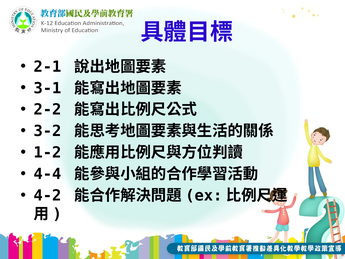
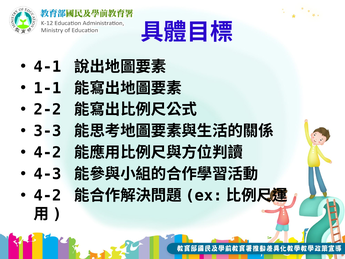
2-1: 2-1 -> 4-1
3-1: 3-1 -> 1-1
3-2: 3-2 -> 3-3
1-2 at (47, 153): 1-2 -> 4-2
4-4: 4-4 -> 4-3
